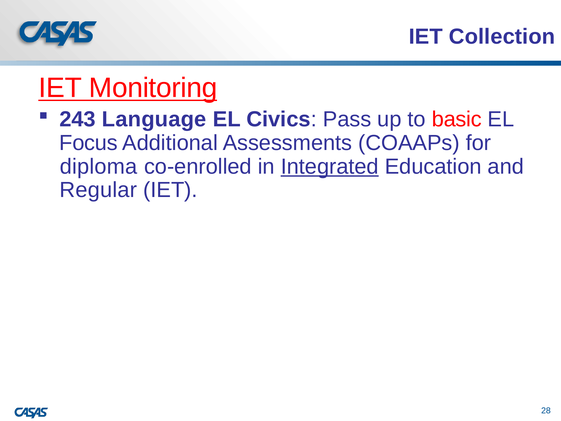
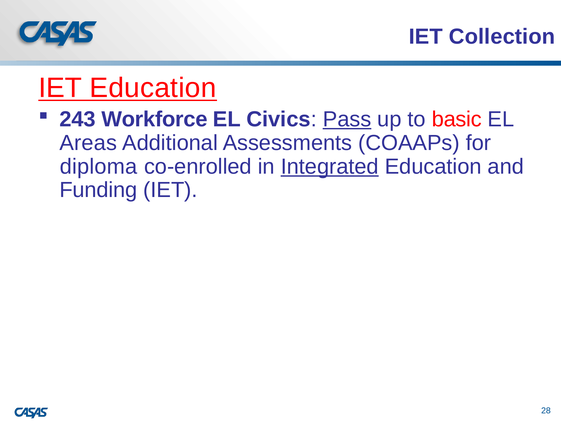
IET Monitoring: Monitoring -> Education
Language: Language -> Workforce
Pass underline: none -> present
Focus: Focus -> Areas
Regular: Regular -> Funding
